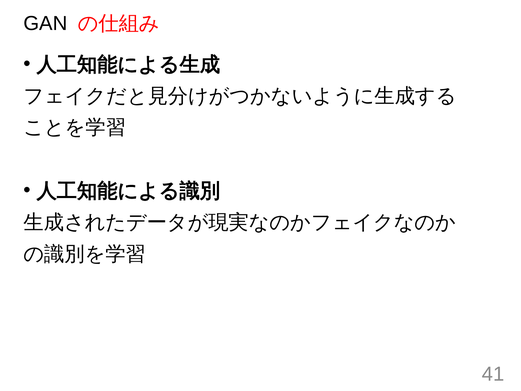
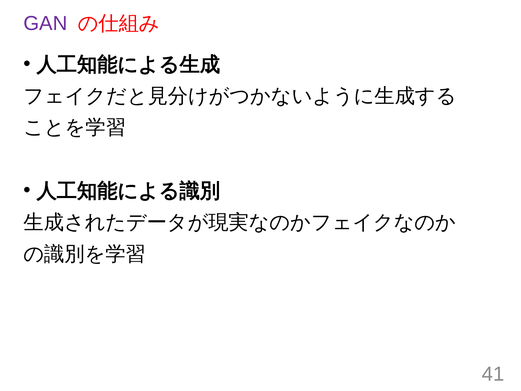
GAN colour: black -> purple
